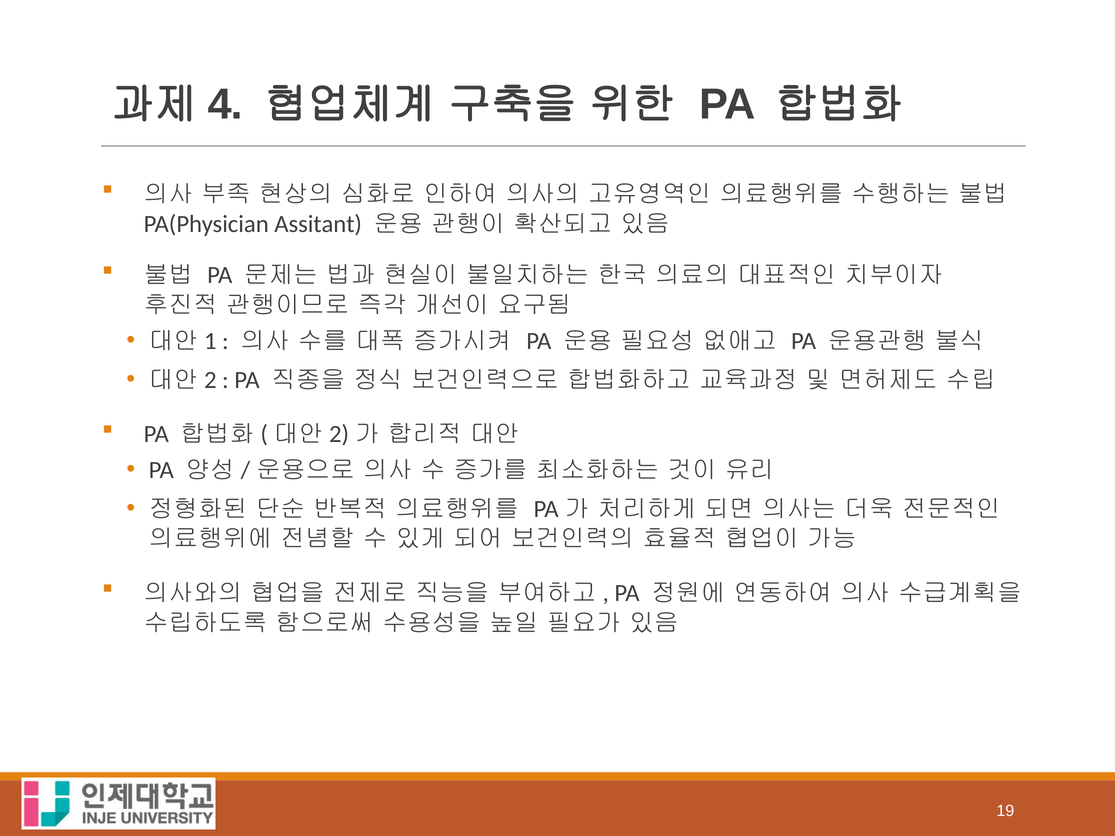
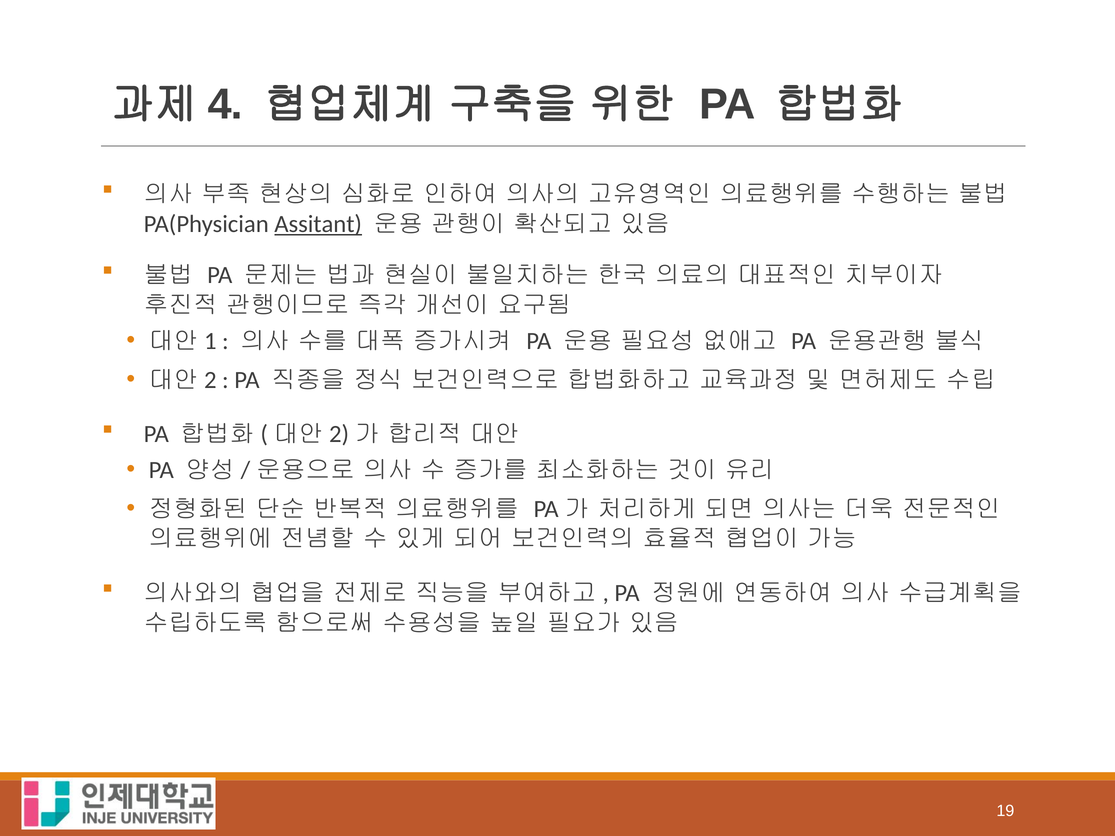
Assitant underline: none -> present
